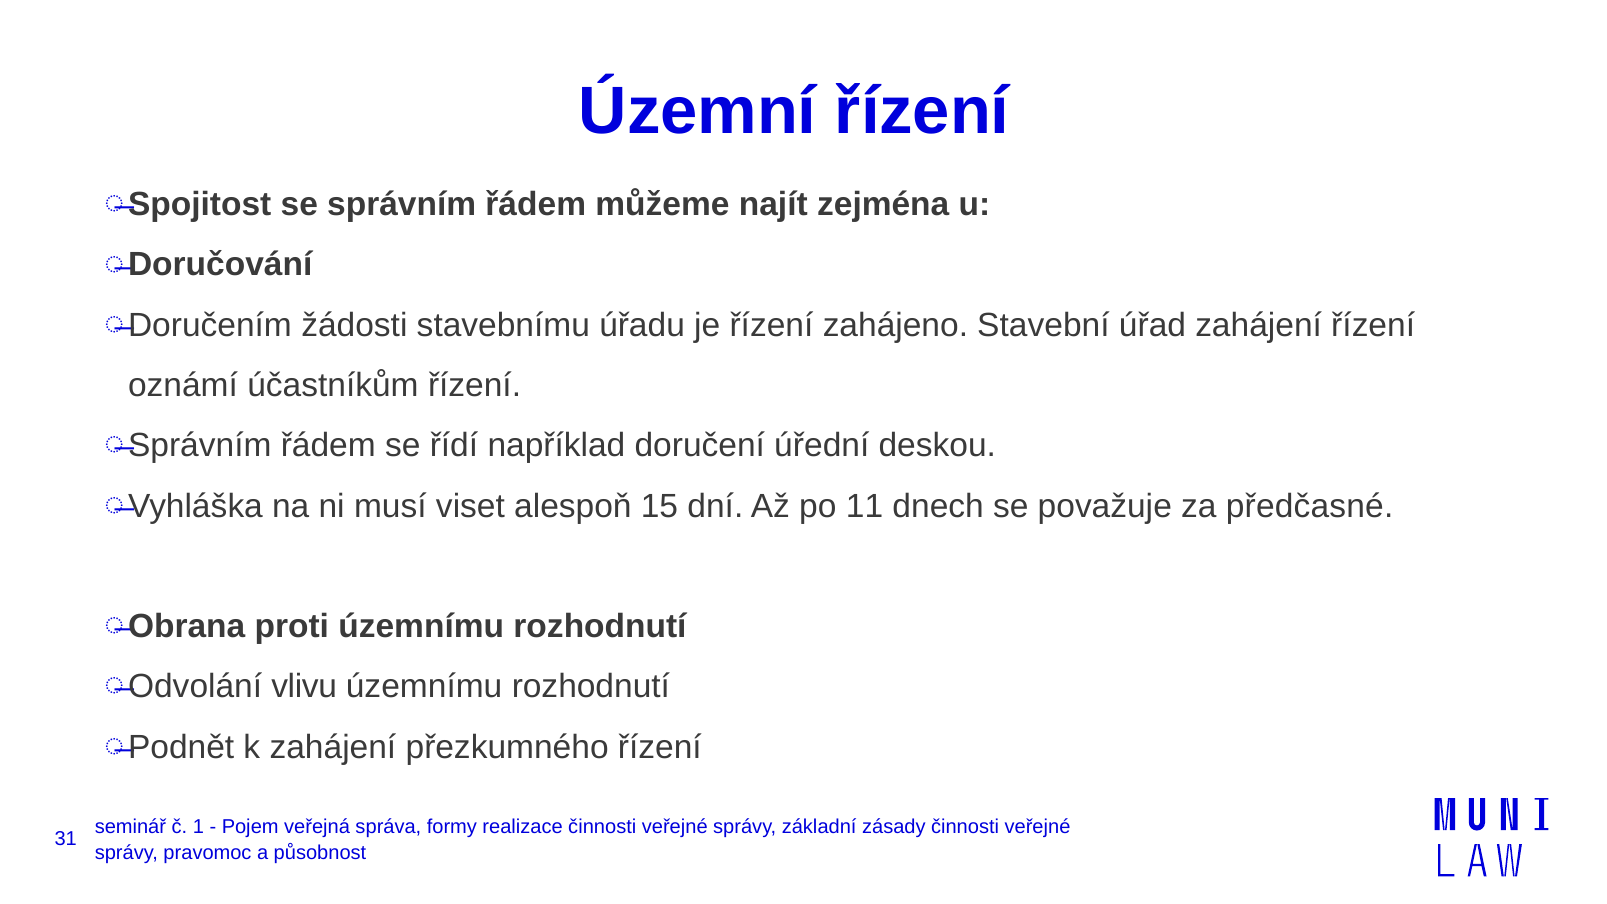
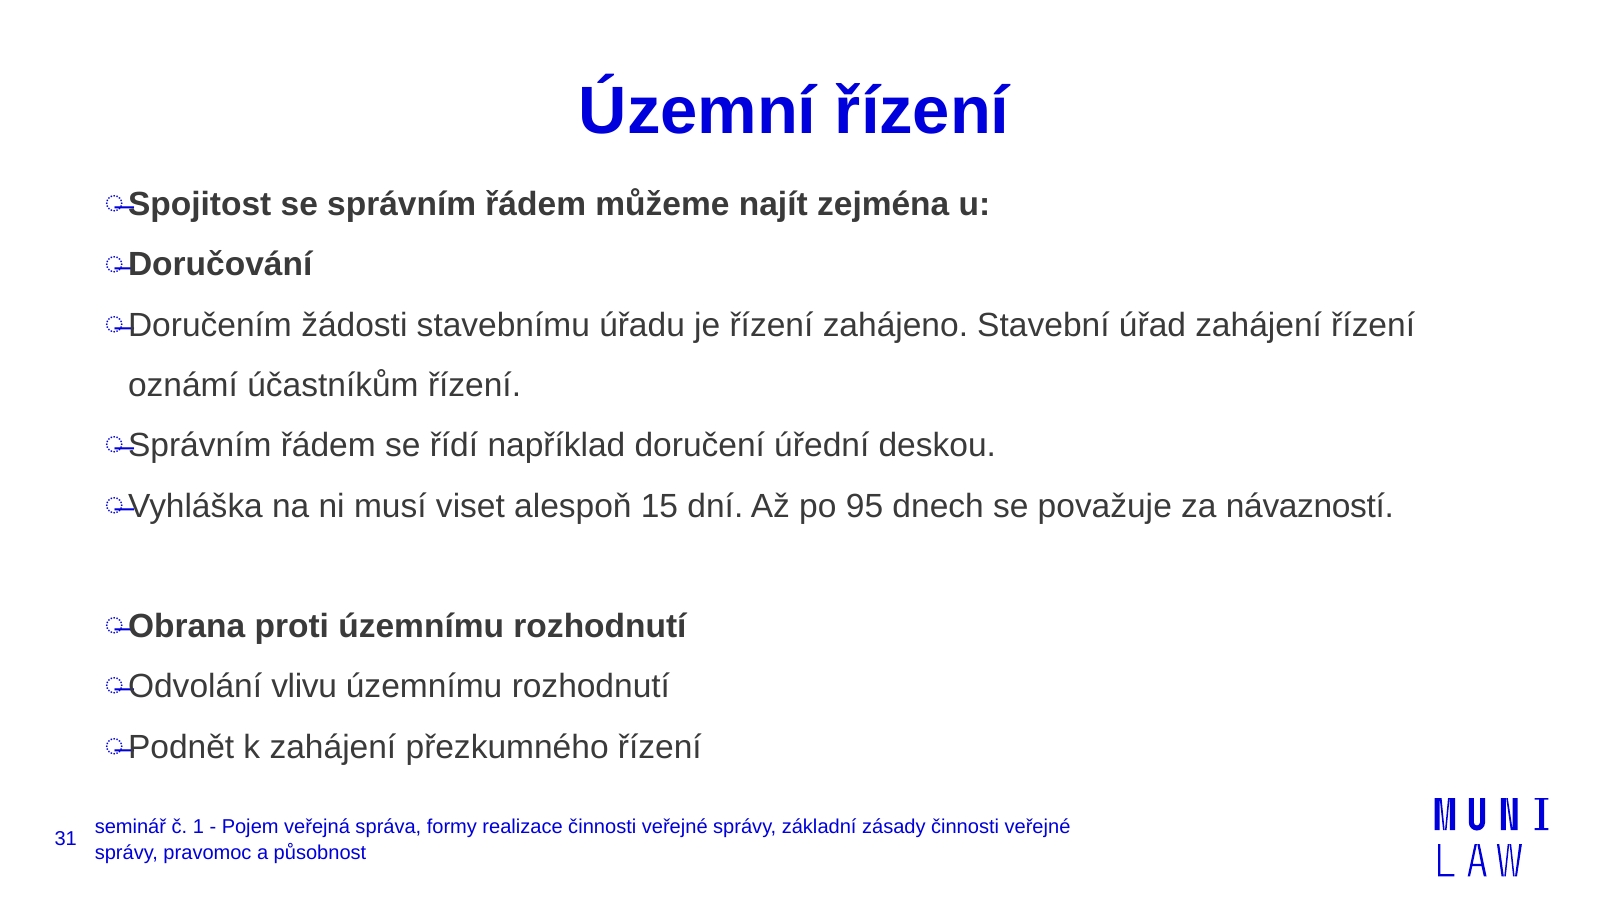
11: 11 -> 95
předčasné: předčasné -> návazností
